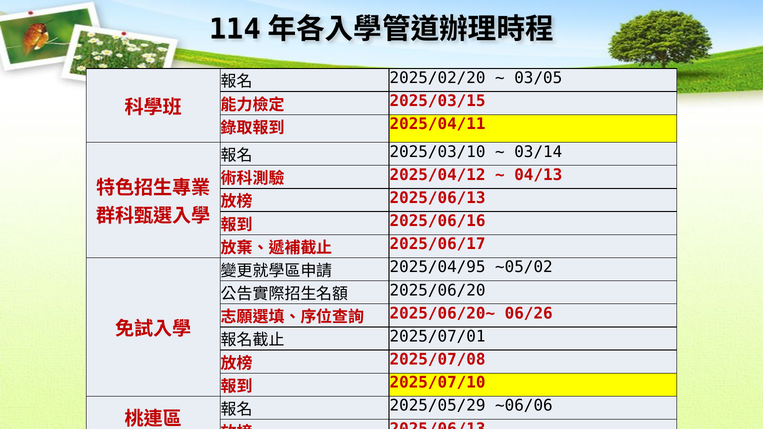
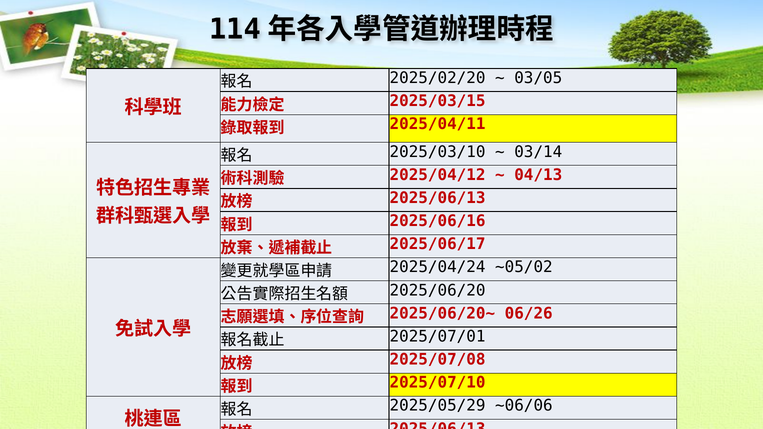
2025/04/95: 2025/04/95 -> 2025/04/24
